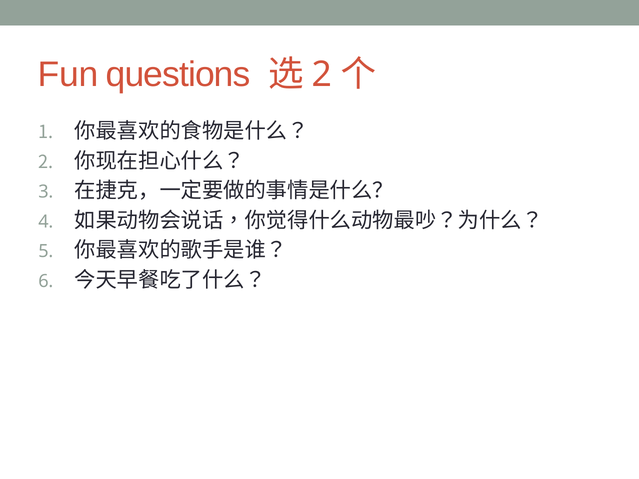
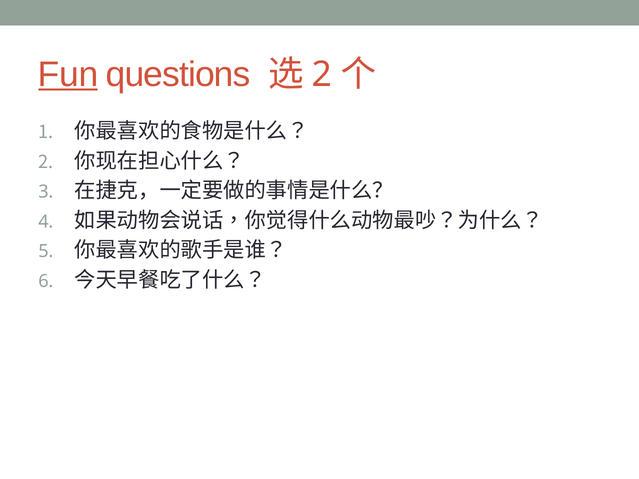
Fun underline: none -> present
